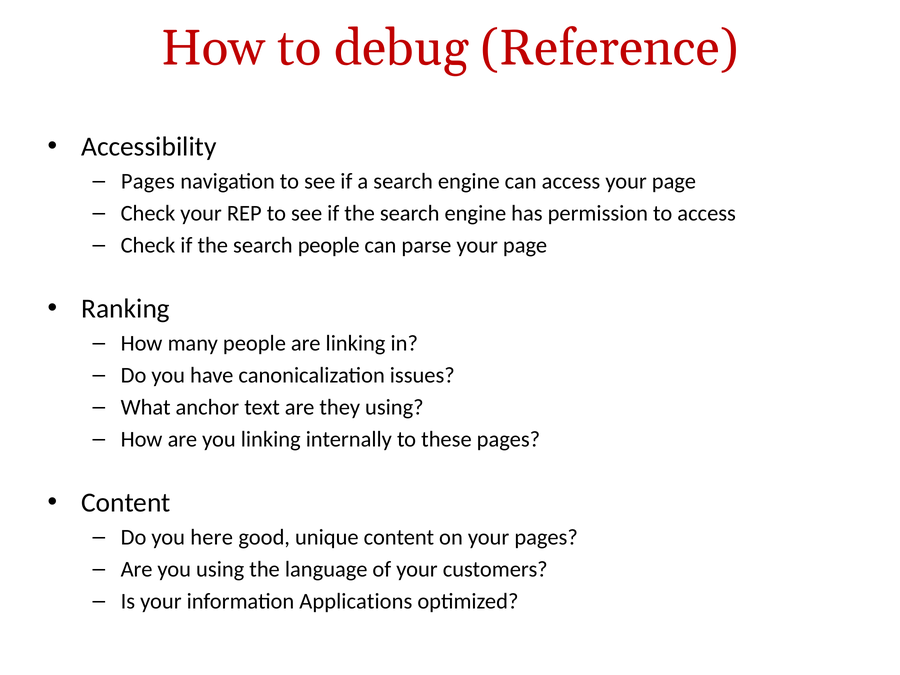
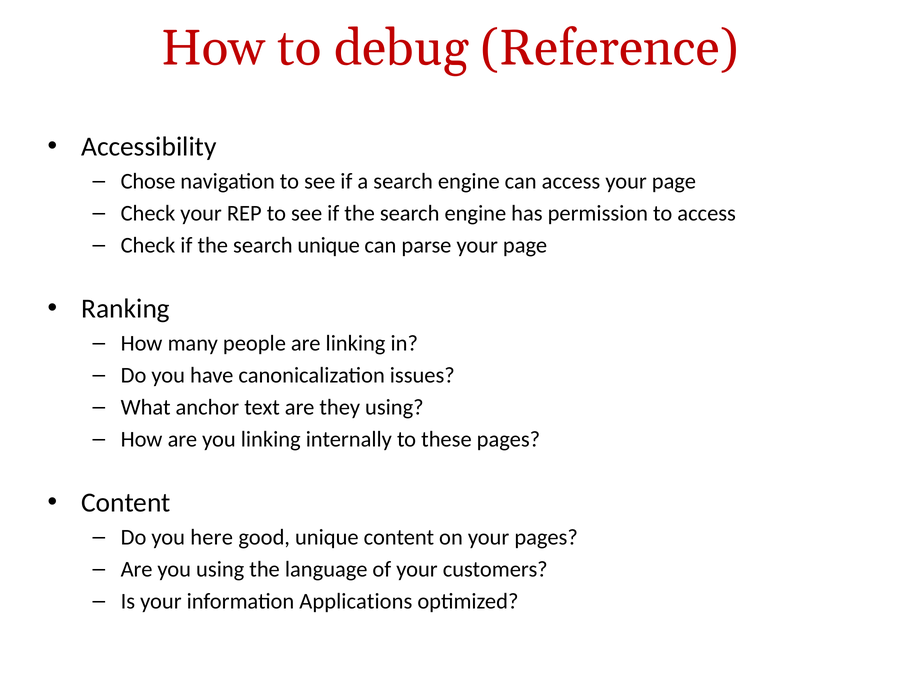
Pages at (148, 181): Pages -> Chose
search people: people -> unique
